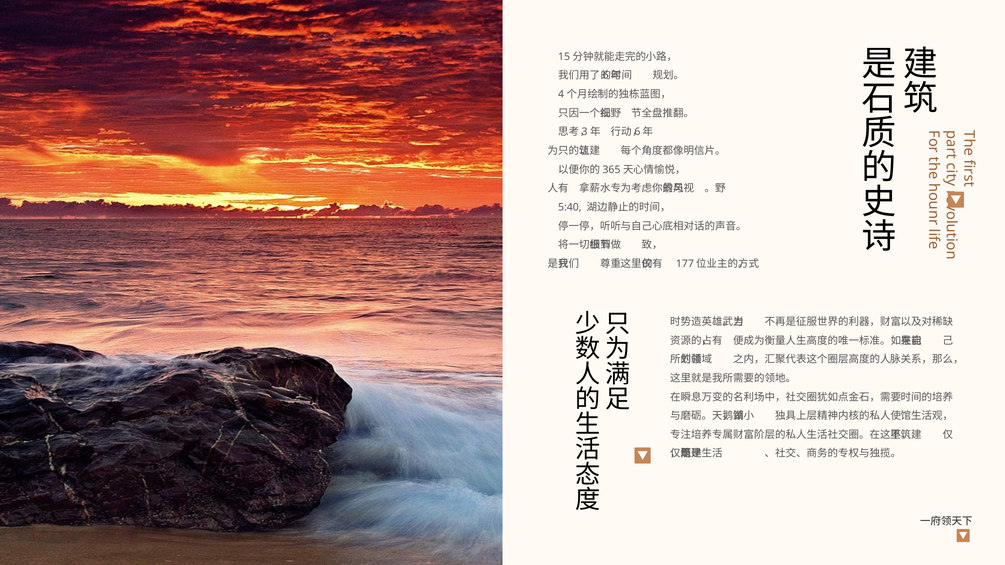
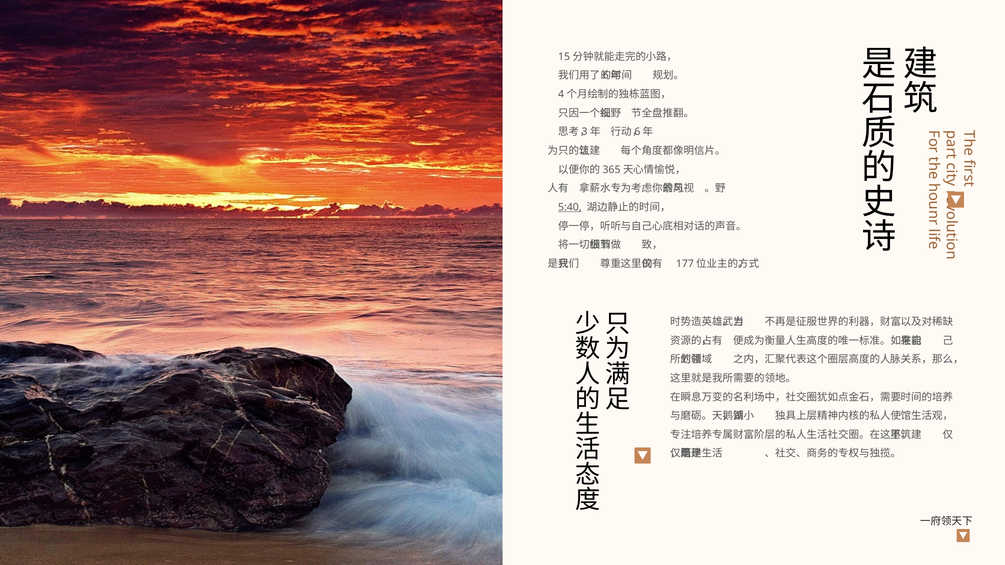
5:40 underline: none -> present
